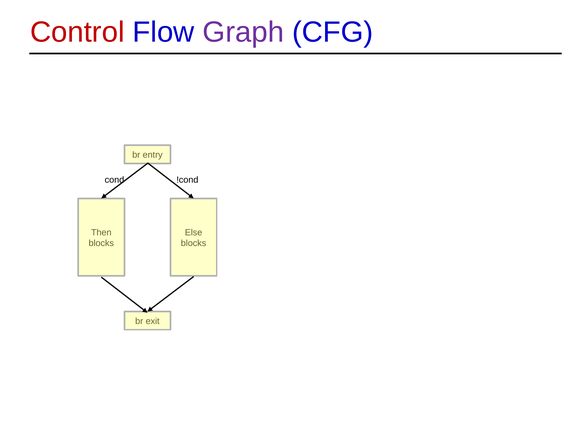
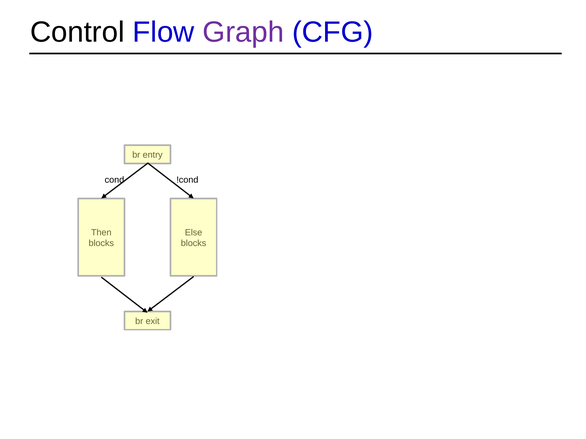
Control colour: red -> black
